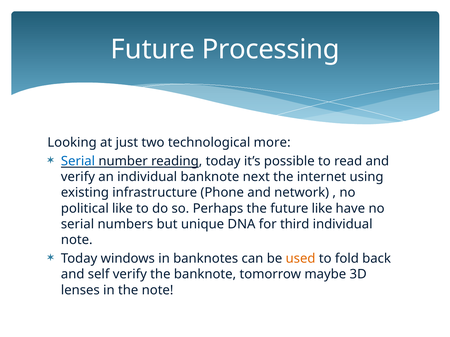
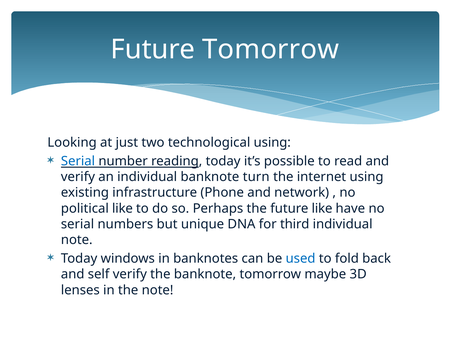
Future Processing: Processing -> Tomorrow
technological more: more -> using
next: next -> turn
used colour: orange -> blue
